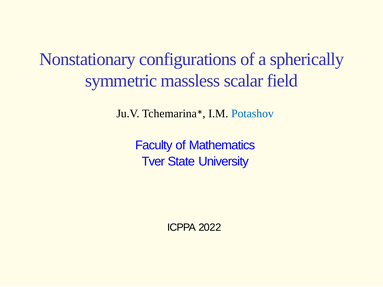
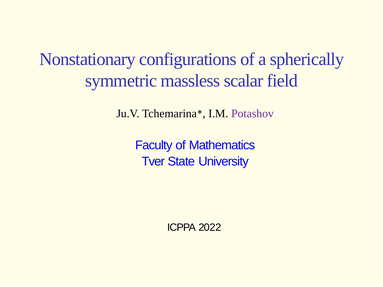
Potashov colour: blue -> purple
